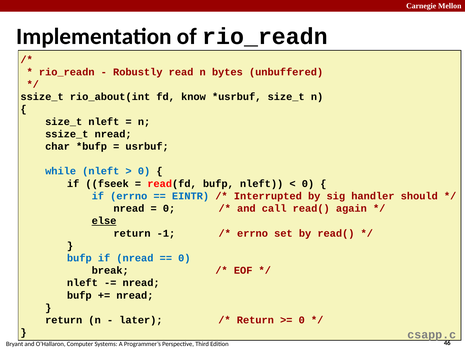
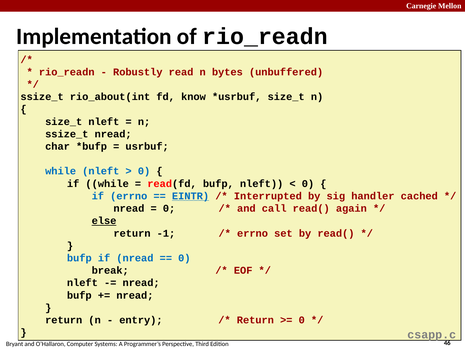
if fseek: fseek -> while
EINTR underline: none -> present
should: should -> cached
later: later -> entry
